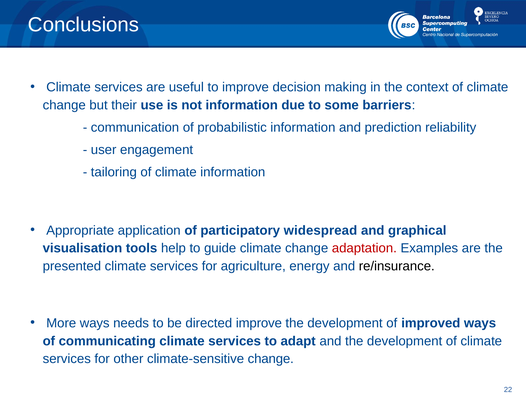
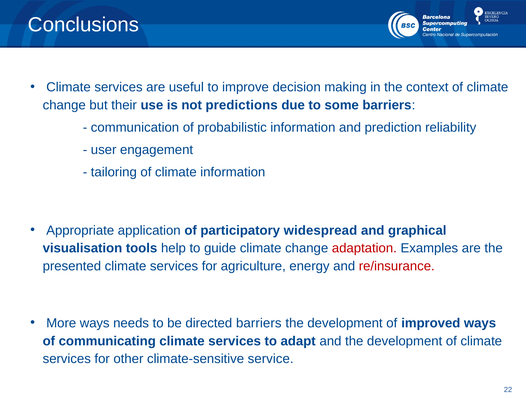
not information: information -> predictions
re/insurance colour: black -> red
directed improve: improve -> barriers
climate-sensitive change: change -> service
